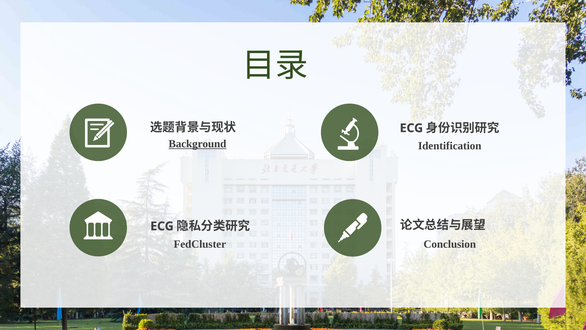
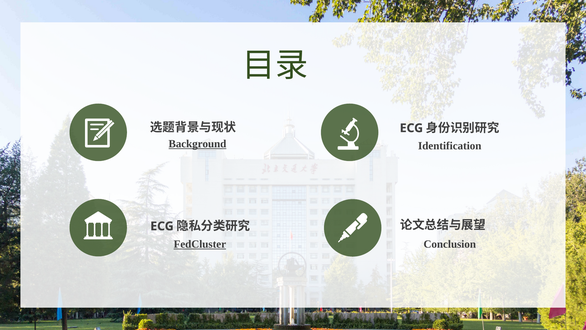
FedCluster underline: none -> present
